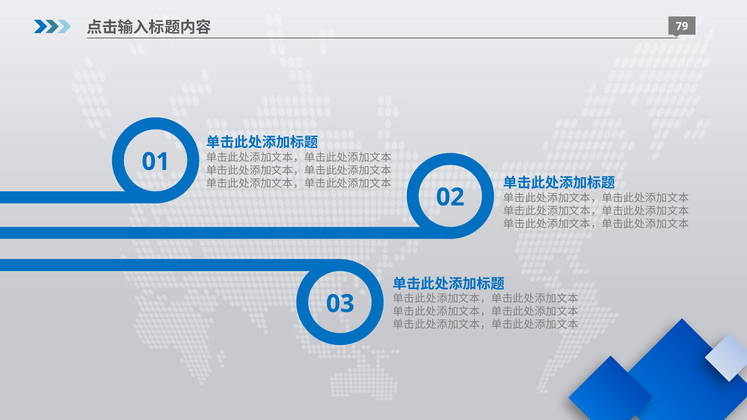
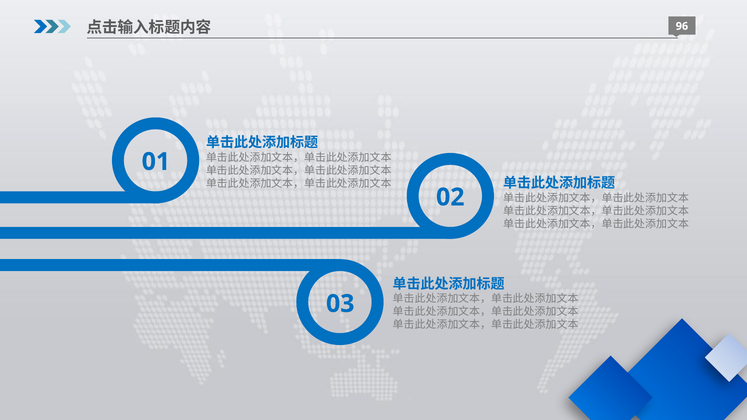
79: 79 -> 96
